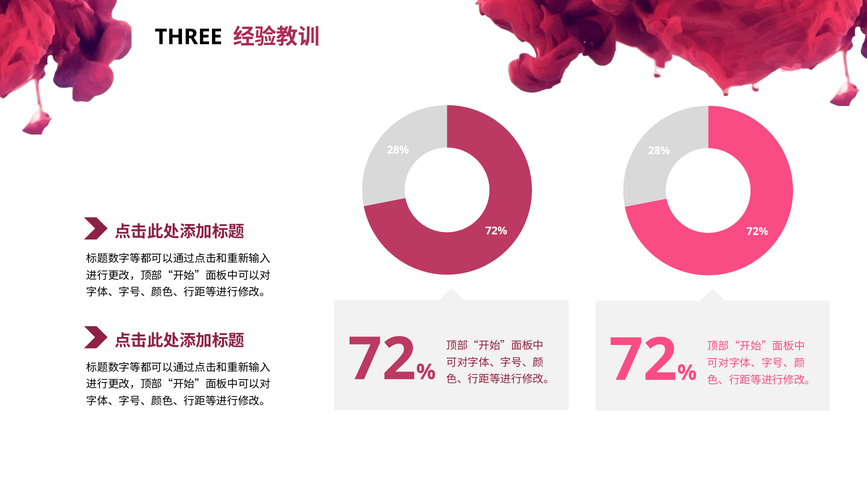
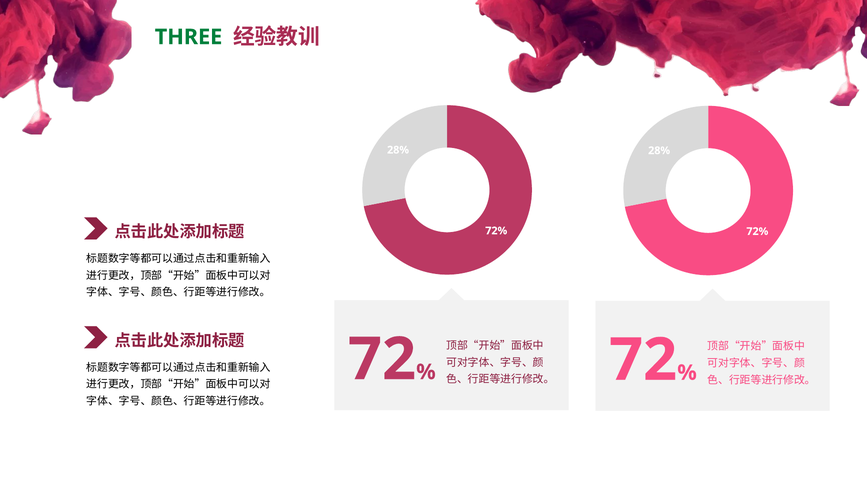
THREE colour: black -> green
